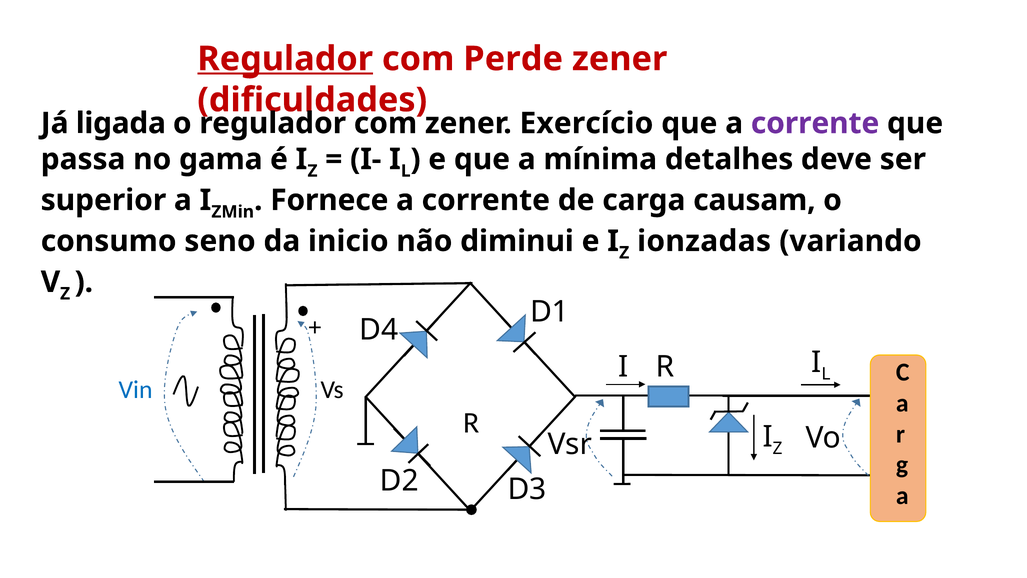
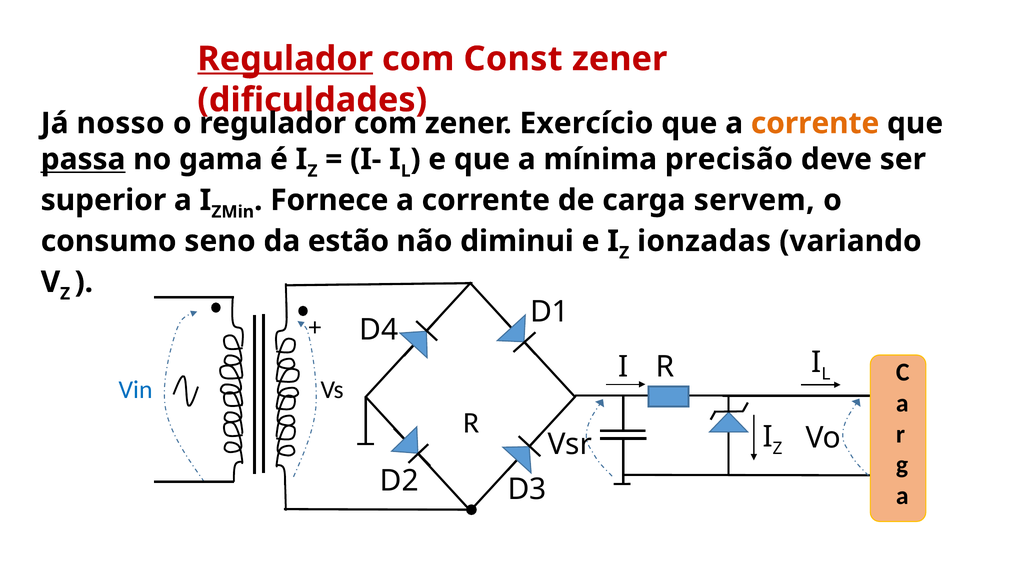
Perde: Perde -> Const
ligada: ligada -> nosso
corrente at (815, 123) colour: purple -> orange
passa underline: none -> present
detalhes: detalhes -> precisão
causam: causam -> servem
inicio: inicio -> estão
